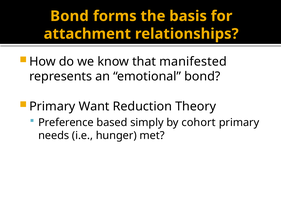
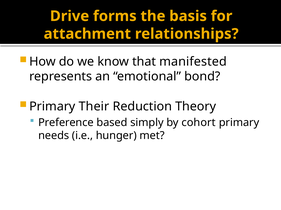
Bond at (69, 16): Bond -> Drive
Want: Want -> Their
